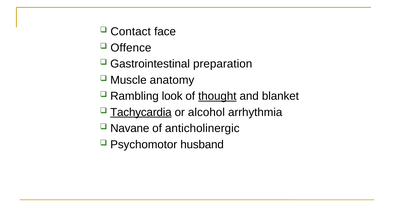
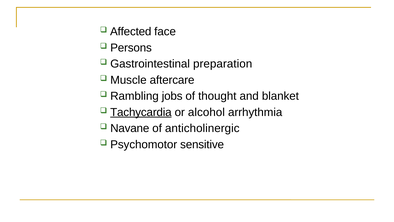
Contact: Contact -> Affected
Offence: Offence -> Persons
anatomy: anatomy -> aftercare
look: look -> jobs
thought underline: present -> none
husband: husband -> sensitive
